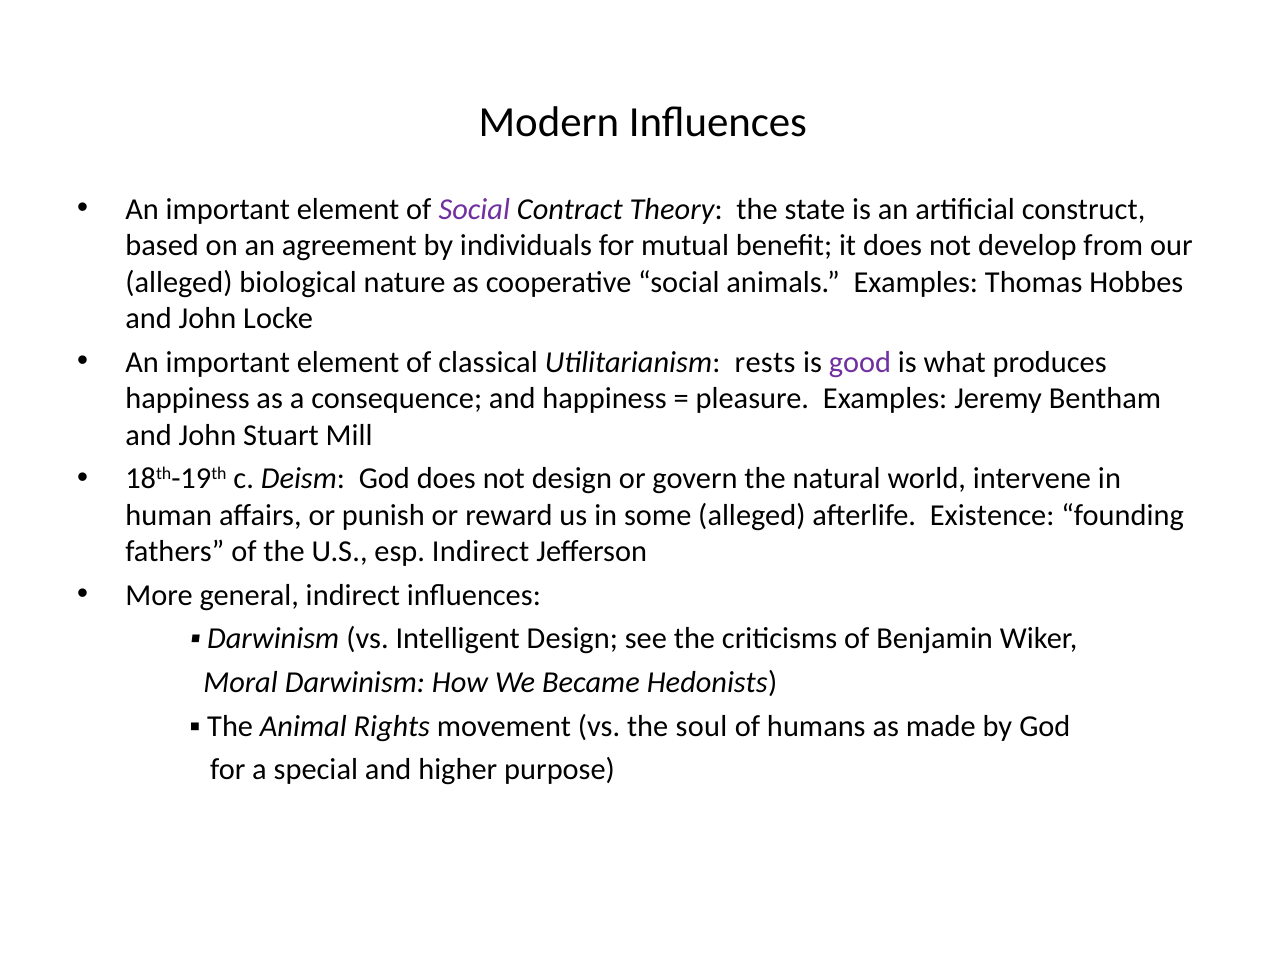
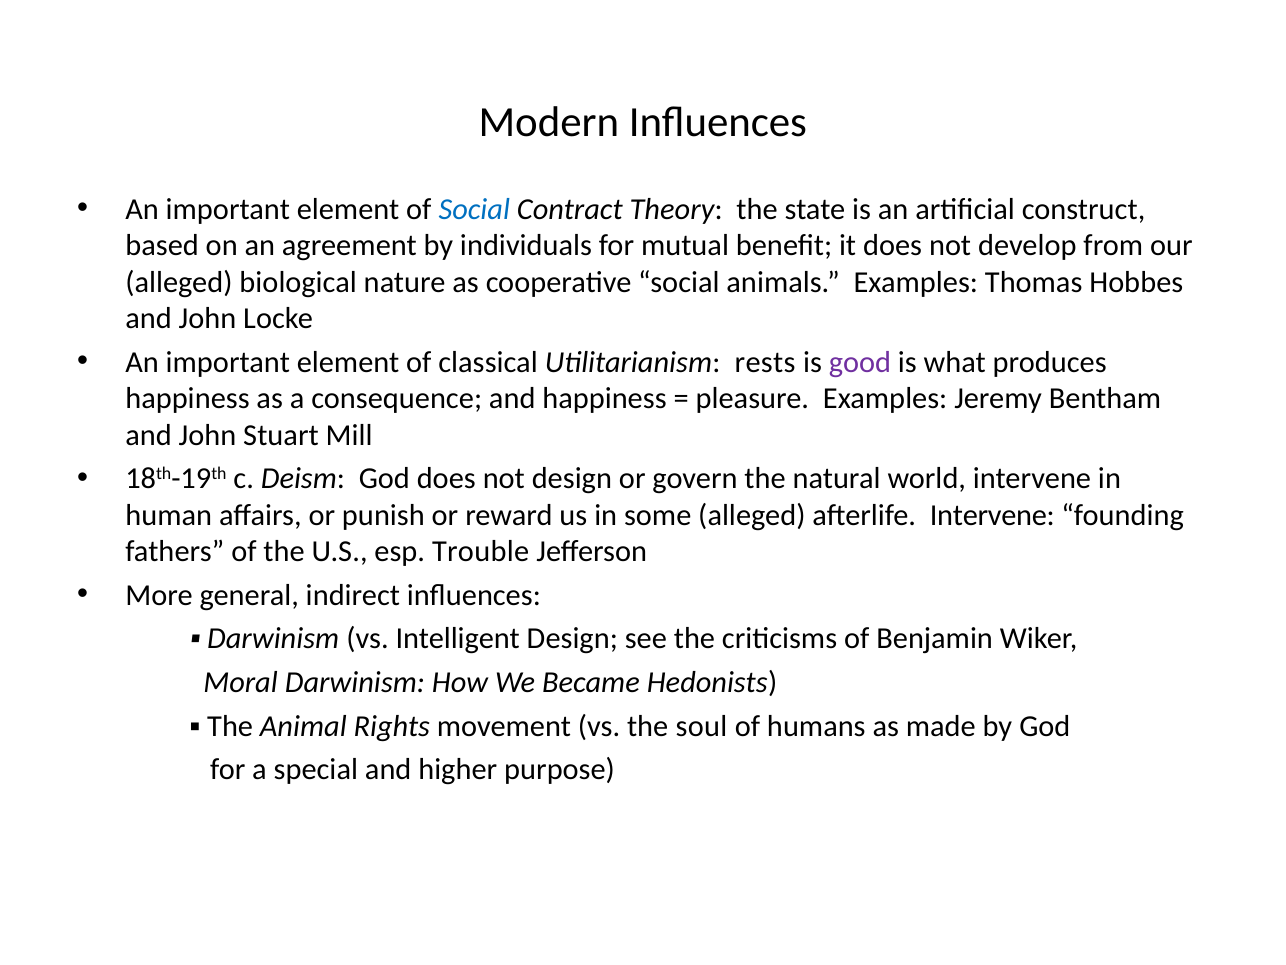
Social at (474, 209) colour: purple -> blue
afterlife Existence: Existence -> Intervene
esp Indirect: Indirect -> Trouble
